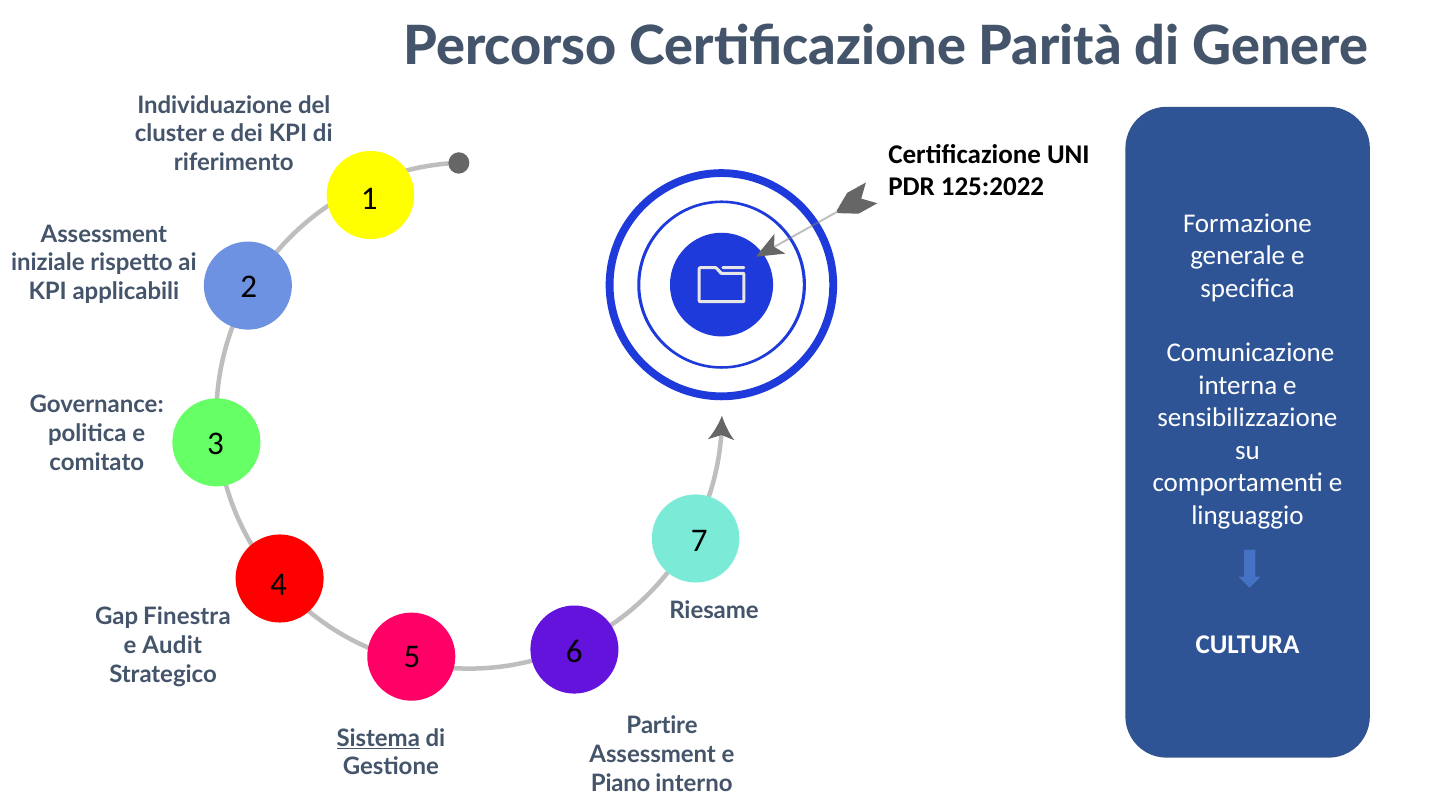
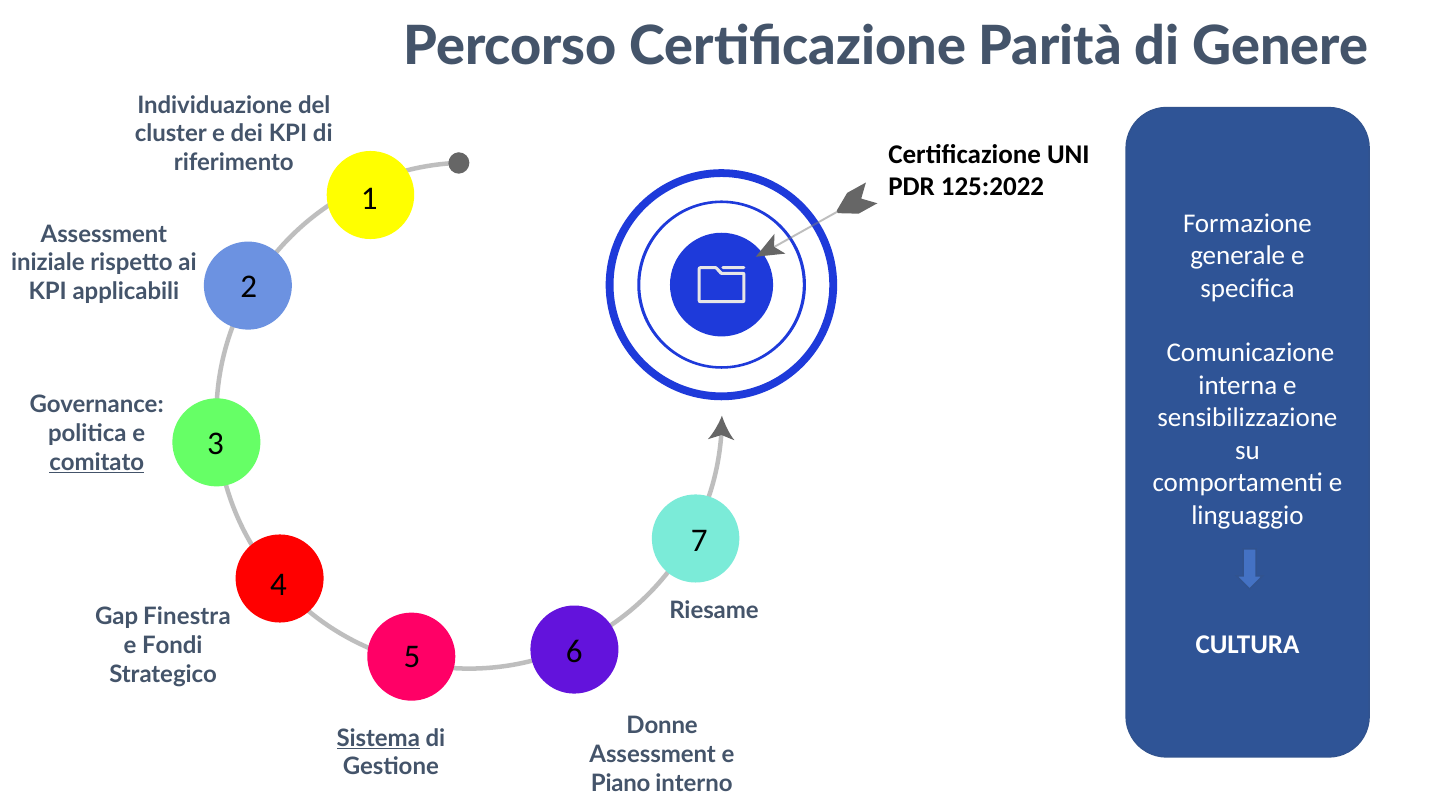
comitato underline: none -> present
Audit: Audit -> Fondi
Partire: Partire -> Donne
